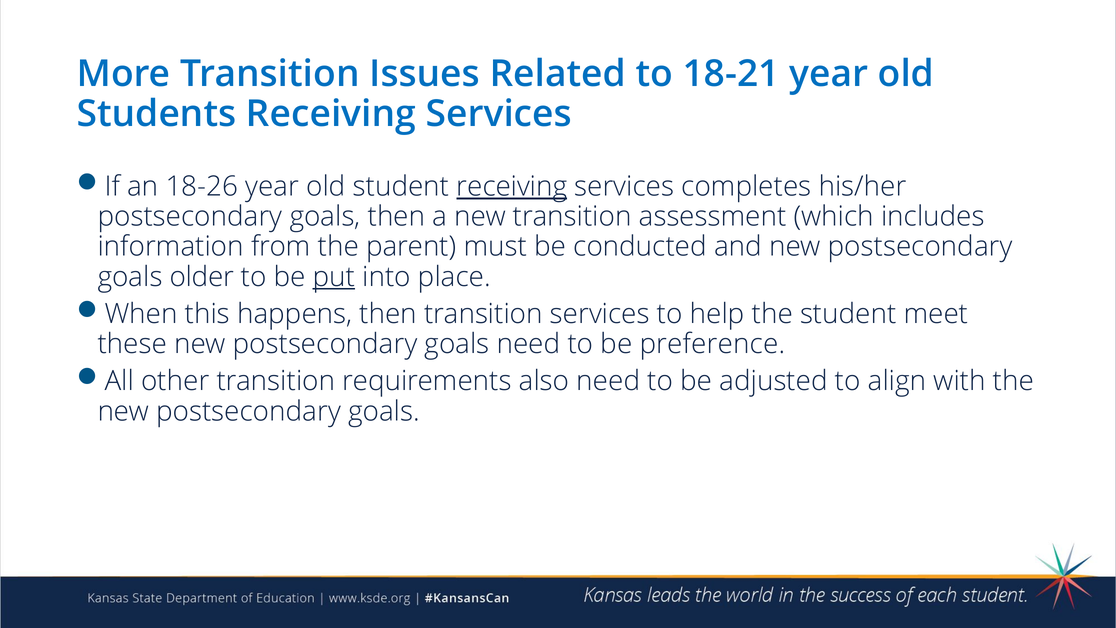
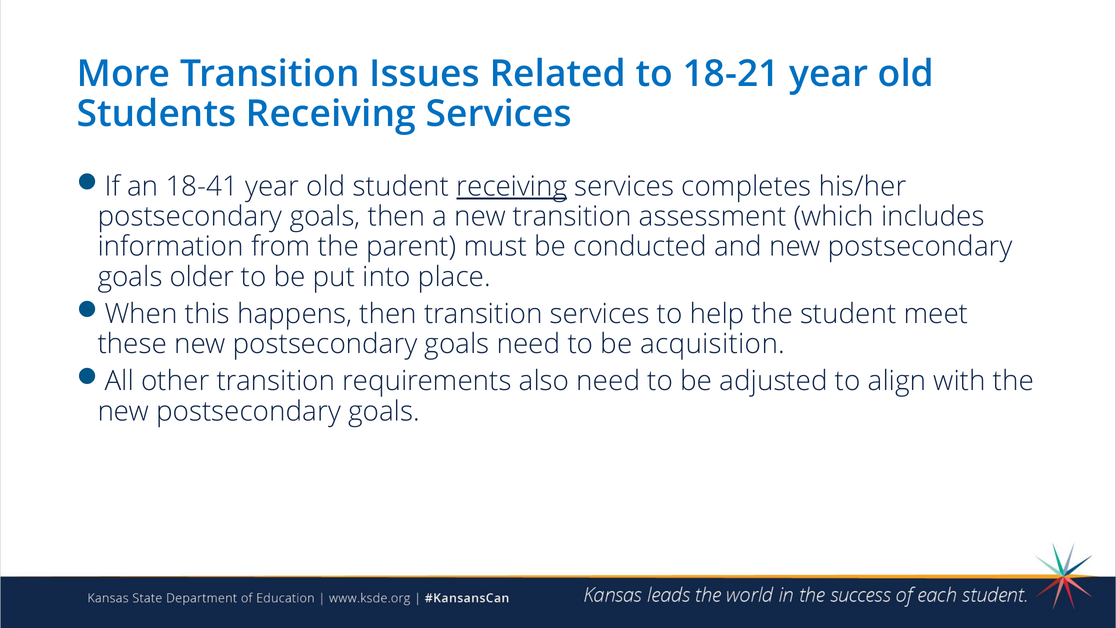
18-26: 18-26 -> 18-41
put underline: present -> none
preference: preference -> acquisition
